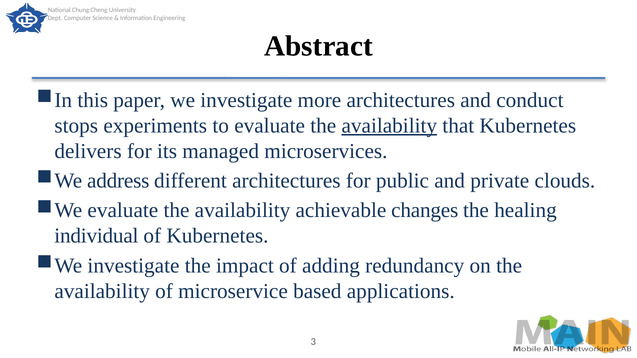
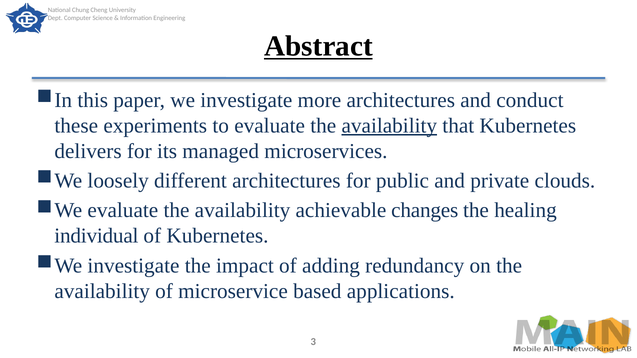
Abstract underline: none -> present
stops: stops -> these
address: address -> loosely
